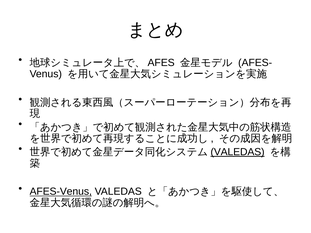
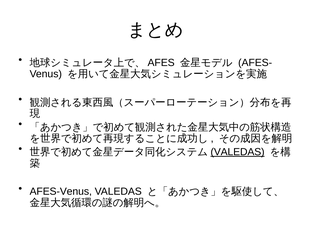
AFES-Venus underline: present -> none
